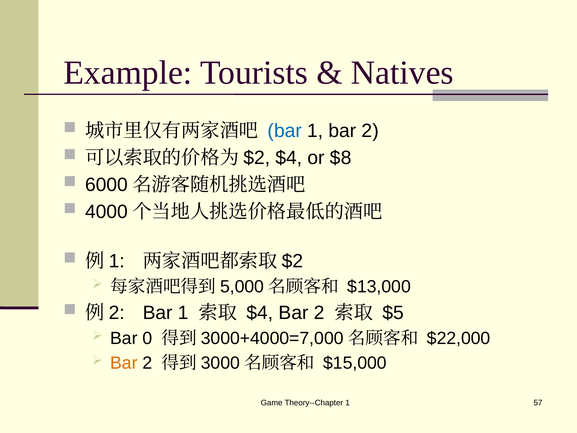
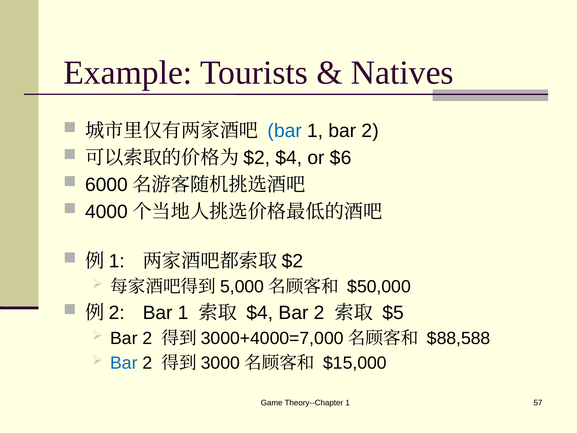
$8: $8 -> $6
$13,000: $13,000 -> $50,000
0 at (147, 338): 0 -> 2
$22,000: $22,000 -> $88,588
Bar at (124, 363) colour: orange -> blue
